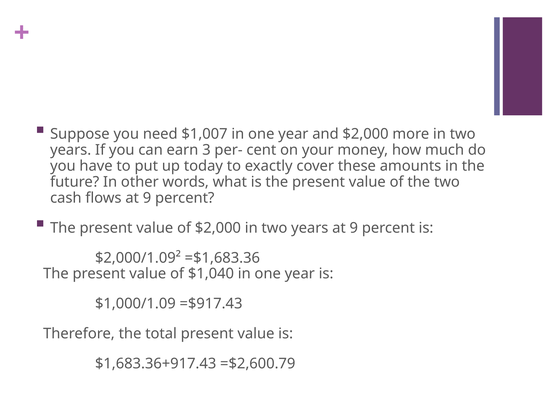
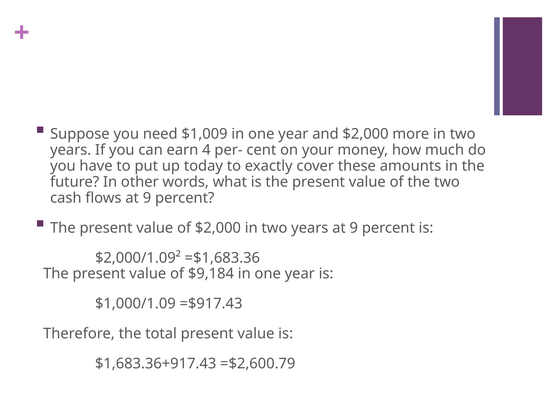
$1,007: $1,007 -> $1,009
3: 3 -> 4
$1,040: $1,040 -> $9,184
